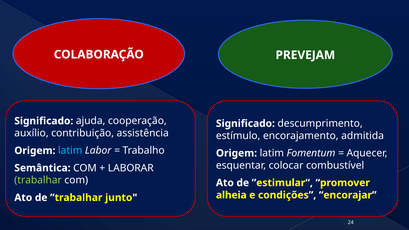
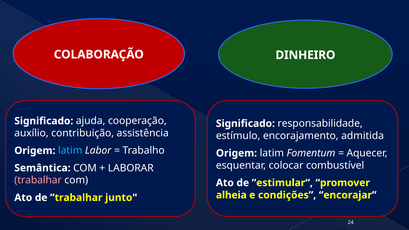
PREVEJAM: PREVEJAM -> DINHEIRO
descumprimento: descumprimento -> responsabilidade
trabalhar colour: light green -> pink
